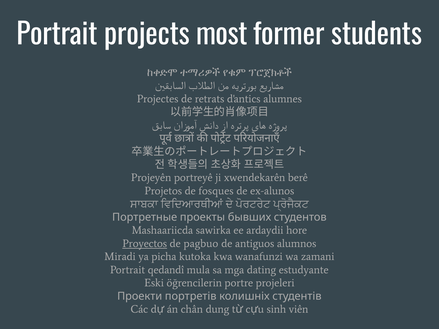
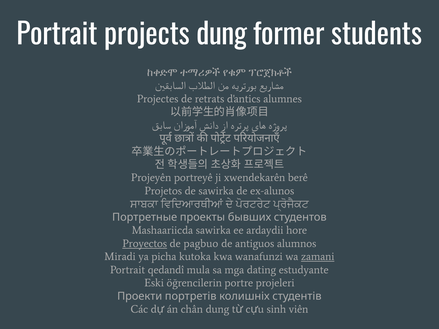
projects most: most -> dung
de fosques: fosques -> sawirka
zamani underline: none -> present
